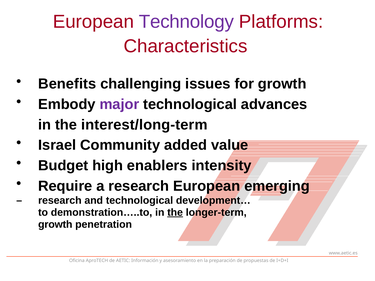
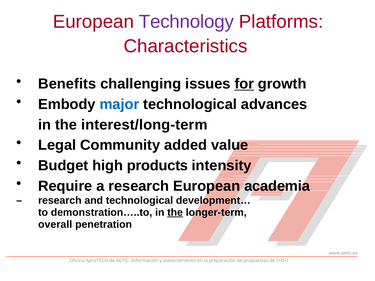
for underline: none -> present
major colour: purple -> blue
Israel: Israel -> Legal
enablers: enablers -> products
emerging: emerging -> academia
growth at (55, 225): growth -> overall
